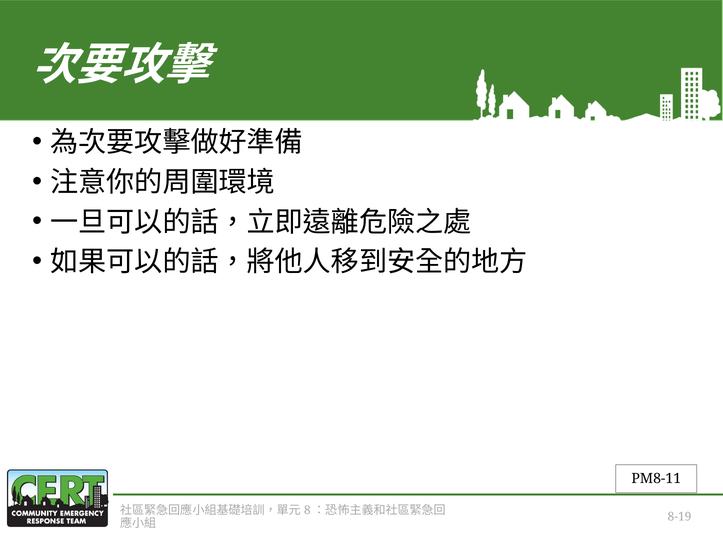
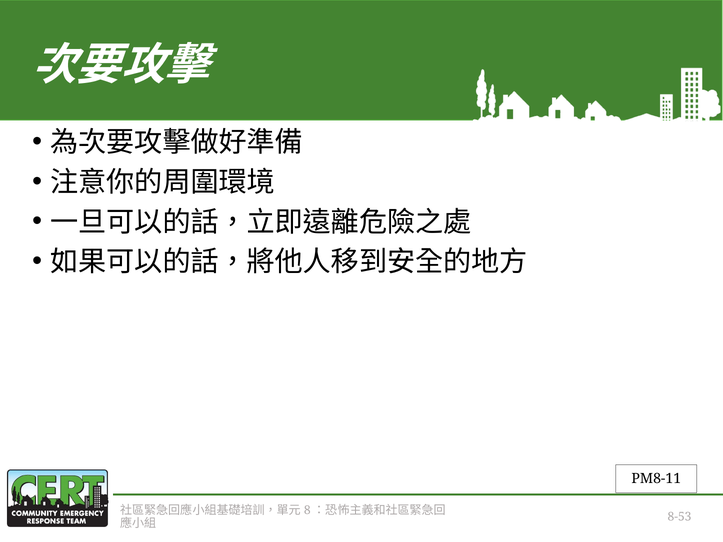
8-19: 8-19 -> 8-53
